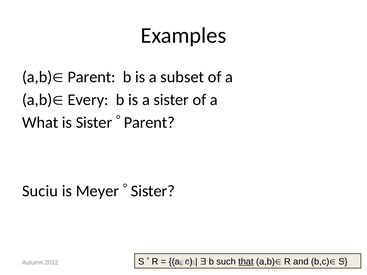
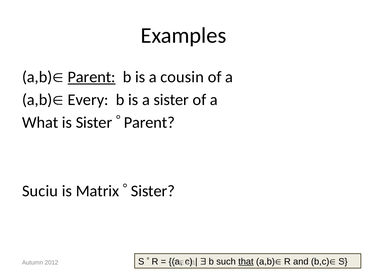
Parent at (92, 77) underline: none -> present
subset: subset -> cousin
Meyer: Meyer -> Matrix
